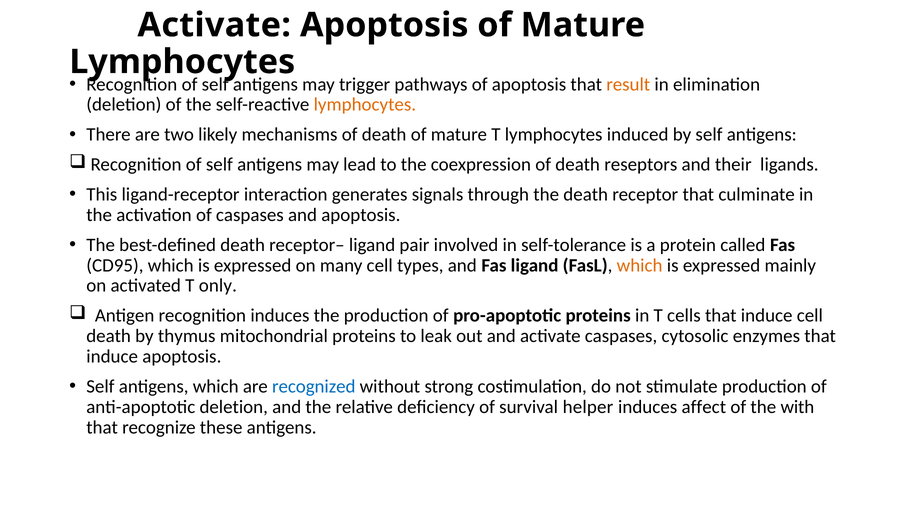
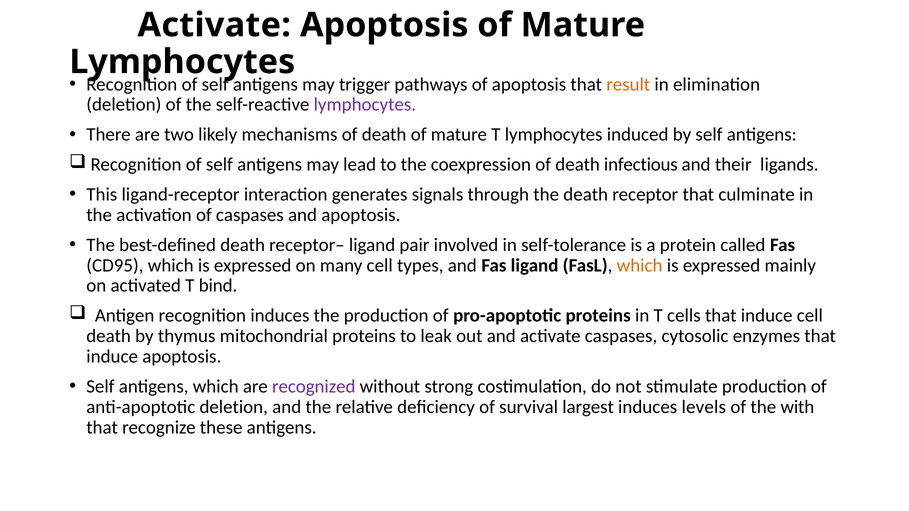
lymphocytes at (365, 105) colour: orange -> purple
reseptors: reseptors -> infectious
only: only -> bind
recognized colour: blue -> purple
helper: helper -> largest
affect: affect -> levels
